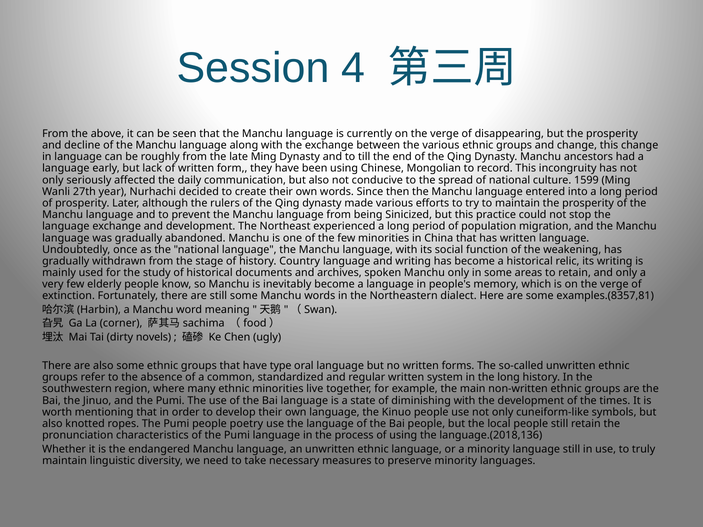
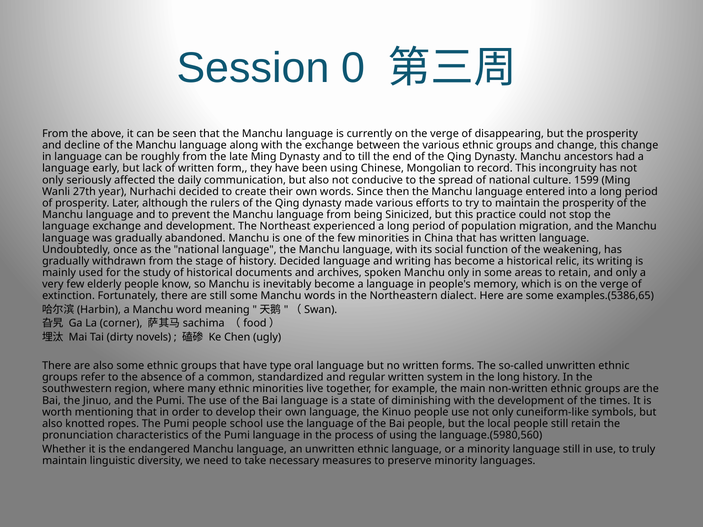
4: 4 -> 0
history Country: Country -> Decided
examples.(8357,81: examples.(8357,81 -> examples.(5386,65
poetry: poetry -> school
language.(2018,136: language.(2018,136 -> language.(5980,560
